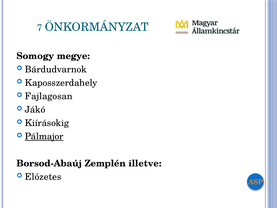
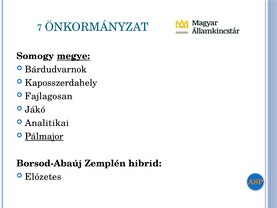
megye underline: none -> present
Kiírásokig: Kiírásokig -> Analitikai
illetve: illetve -> hibrid
